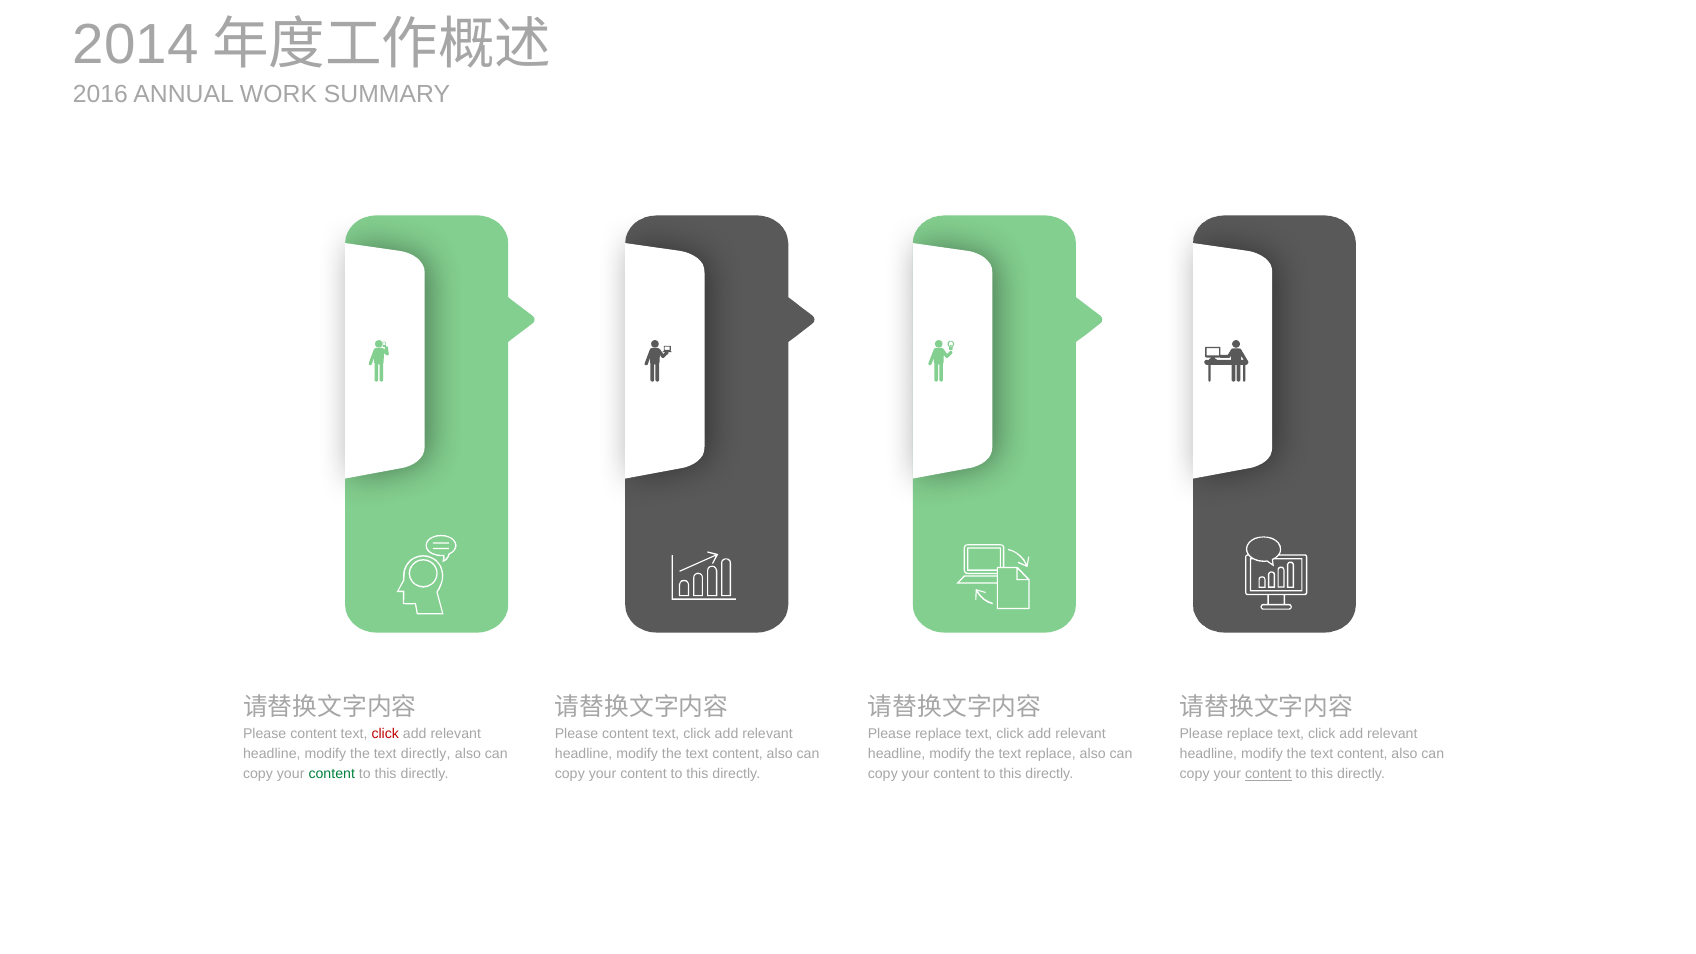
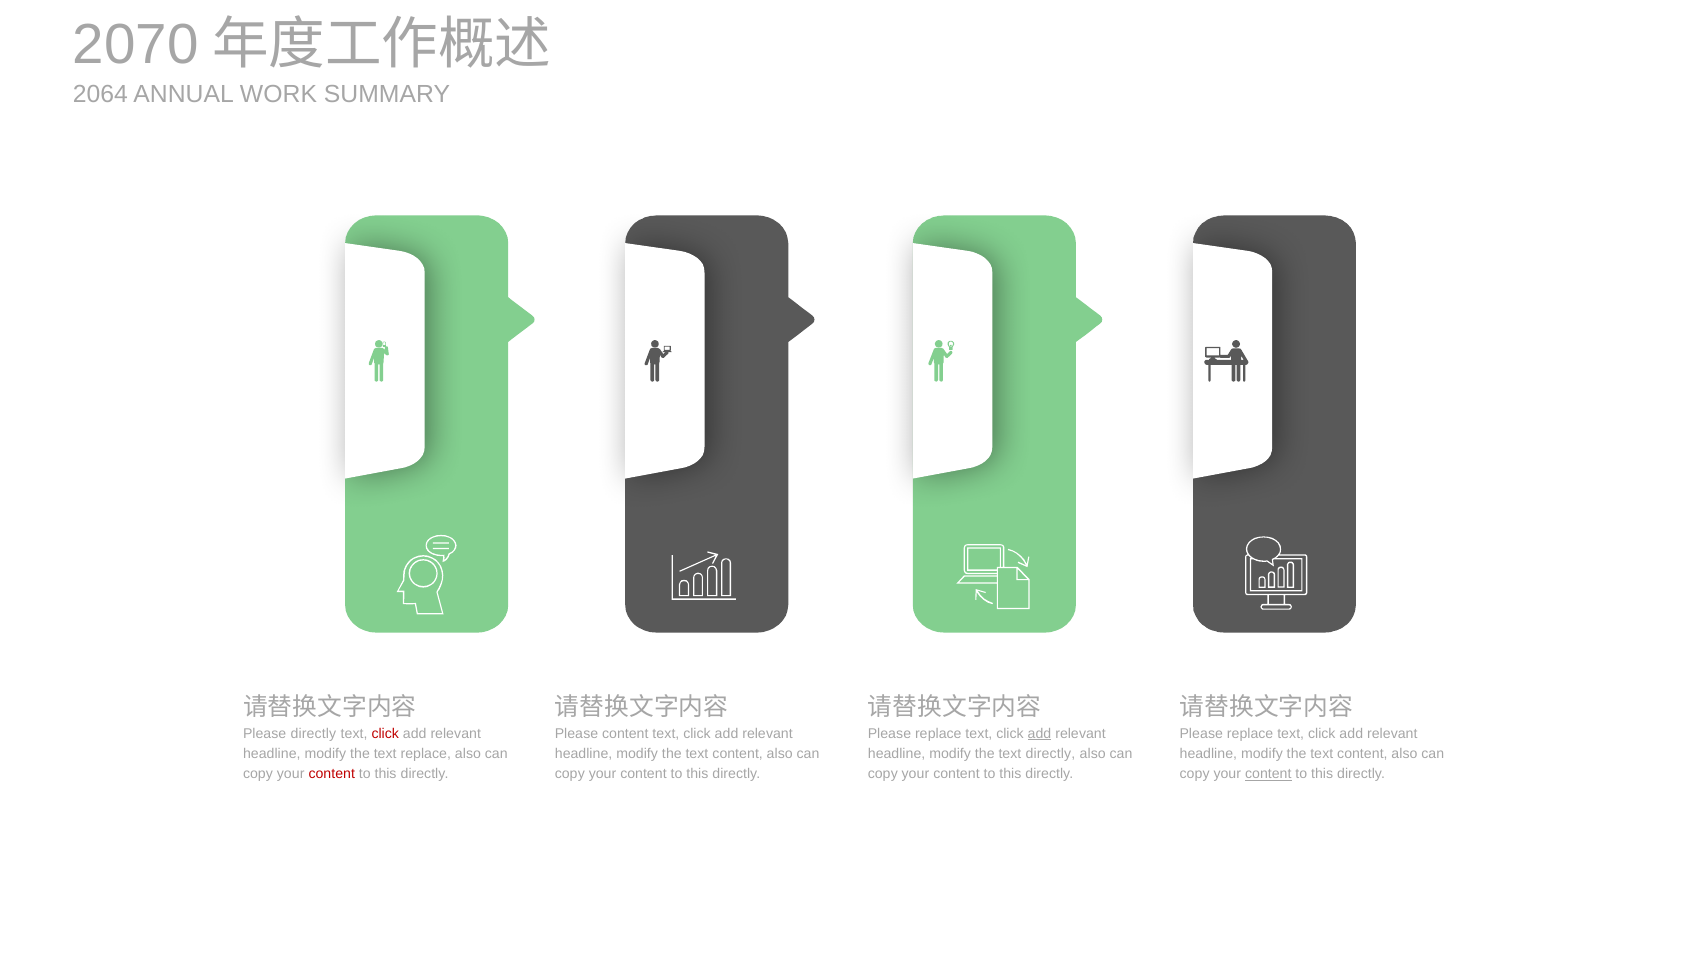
2014: 2014 -> 2070
2016: 2016 -> 2064
content at (314, 734): content -> directly
add at (1039, 734) underline: none -> present
text directly: directly -> replace
text replace: replace -> directly
content at (332, 774) colour: green -> red
